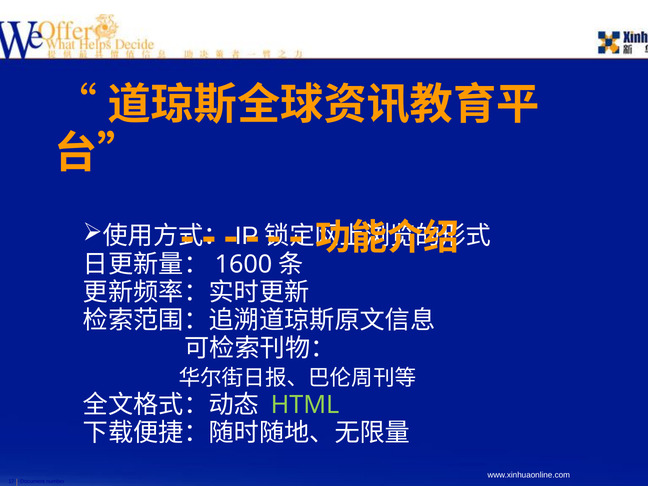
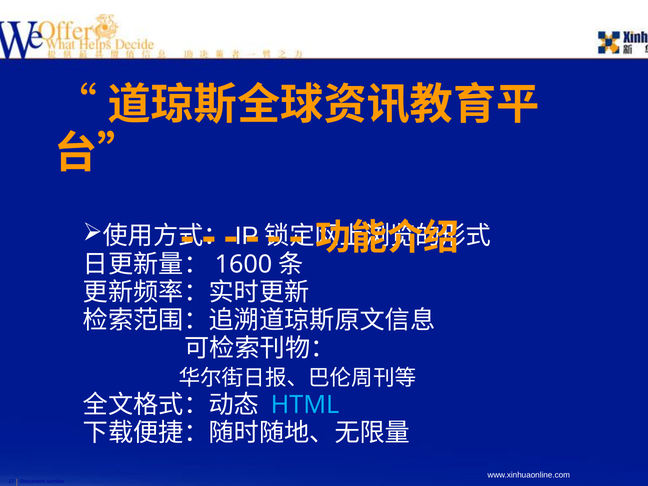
HTML colour: light green -> light blue
